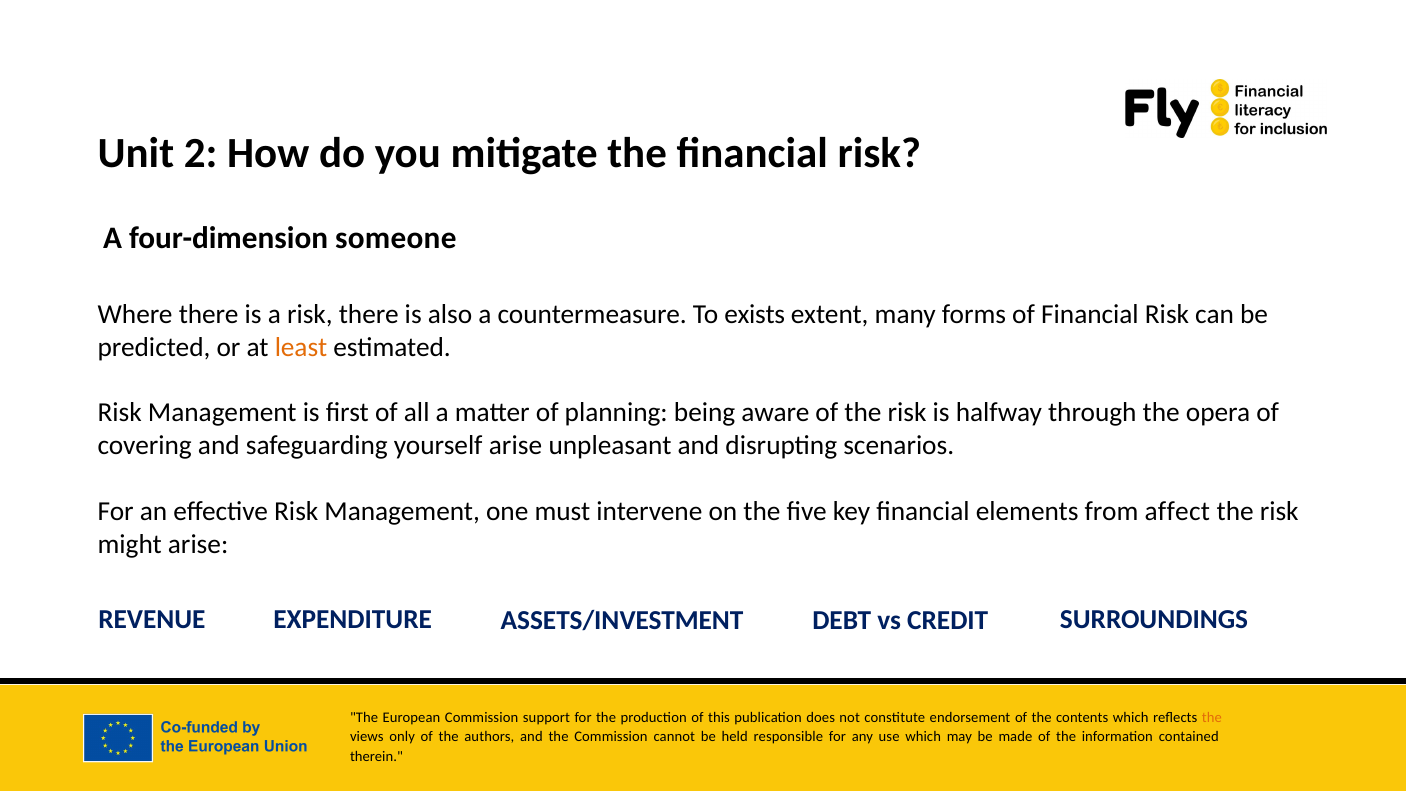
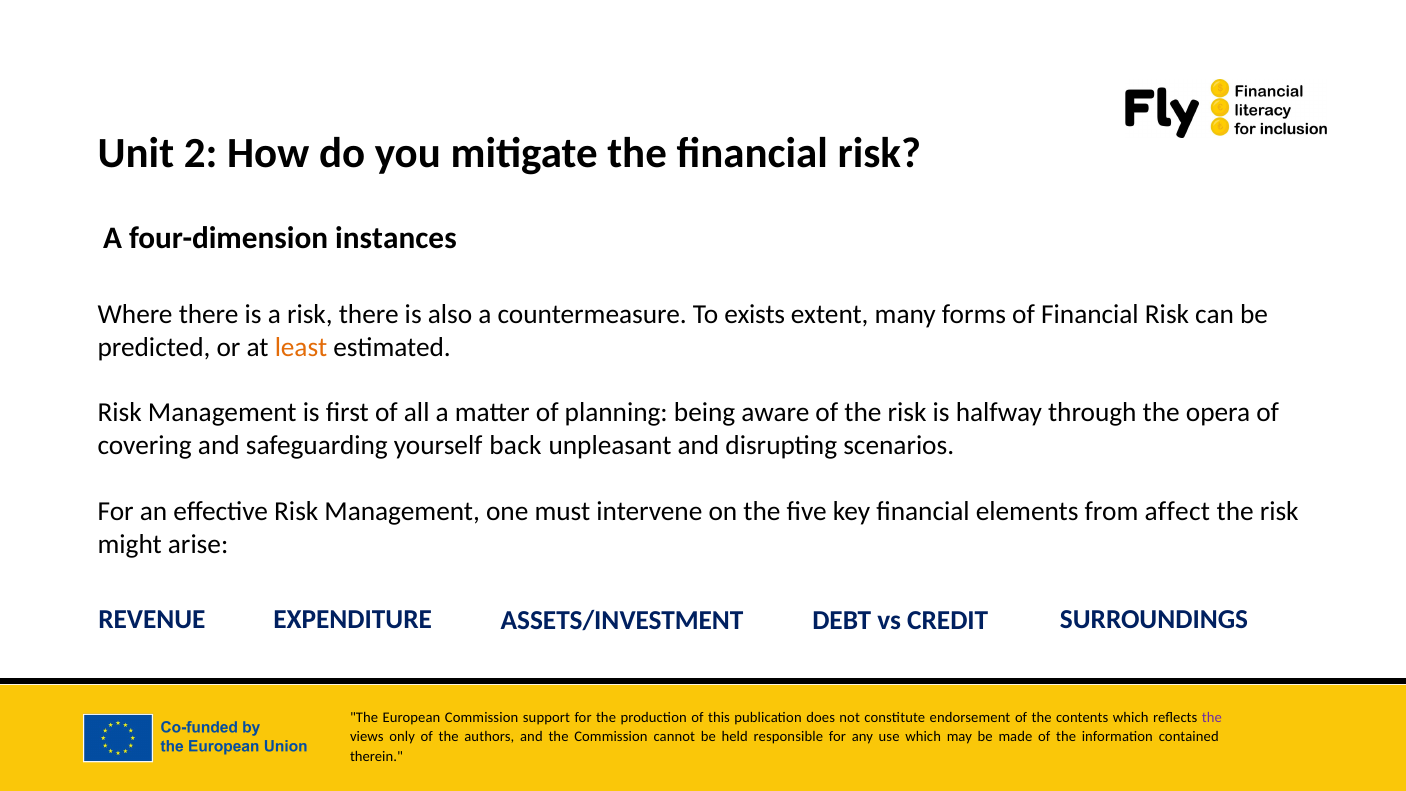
someone: someone -> instances
yourself arise: arise -> back
the at (1212, 717) colour: orange -> purple
